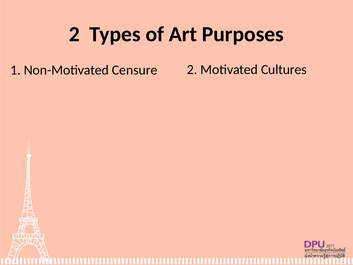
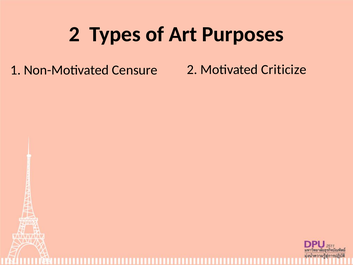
Cultures: Cultures -> Criticize
